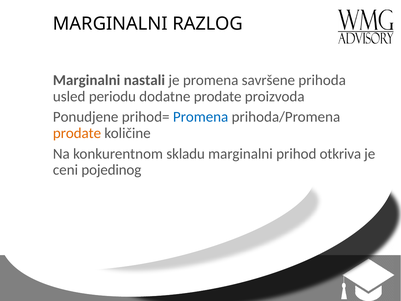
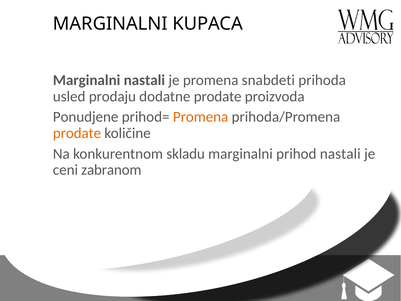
RAZLOG: RAZLOG -> KUPACA
savršene: savršene -> snabdeti
periodu: periodu -> prodaju
Promena at (201, 117) colour: blue -> orange
prihod otkriva: otkriva -> nastali
pojedinog: pojedinog -> zabranom
